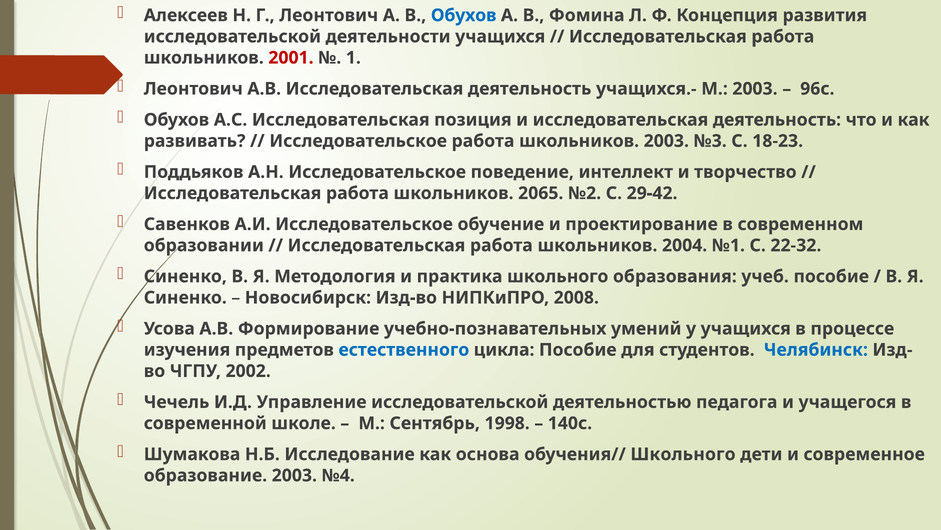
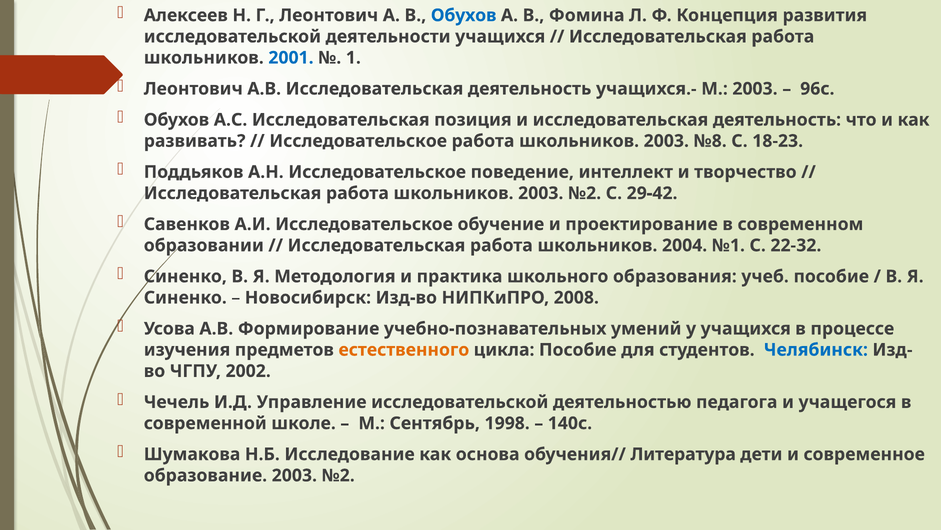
2001 colour: red -> blue
№3: №3 -> №8
Исследовательская работа школьников 2065: 2065 -> 2003
естественного colour: blue -> orange
обучения// Школьного: Школьного -> Литература
образование 2003 №4: №4 -> №2
